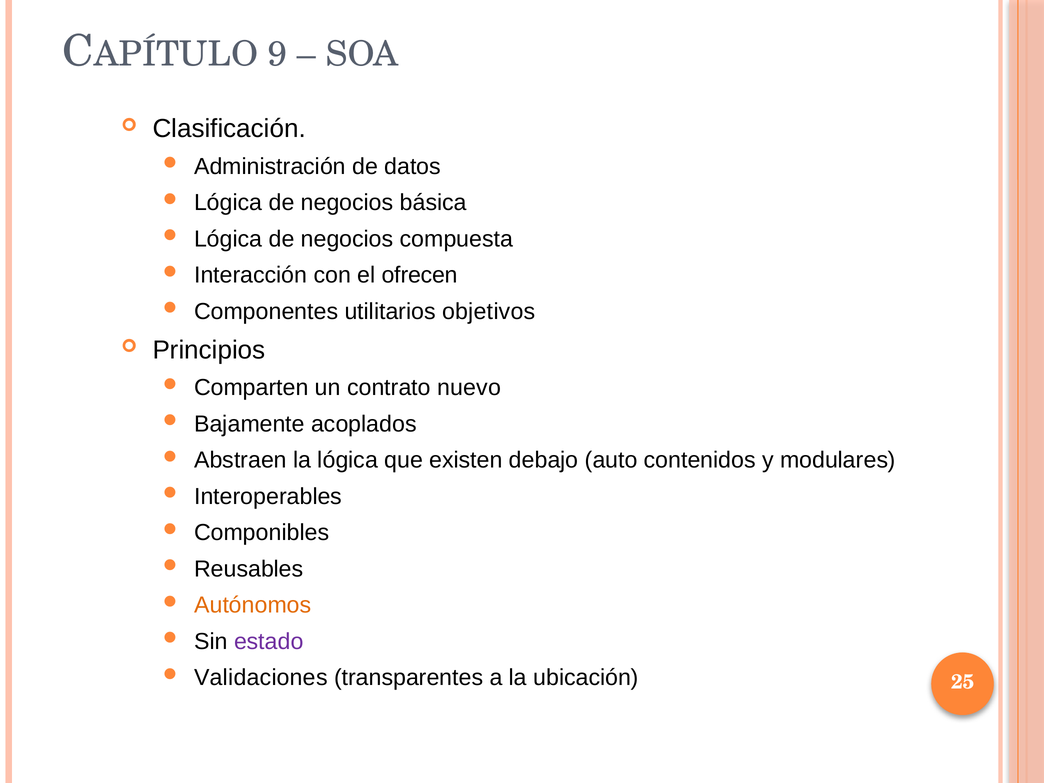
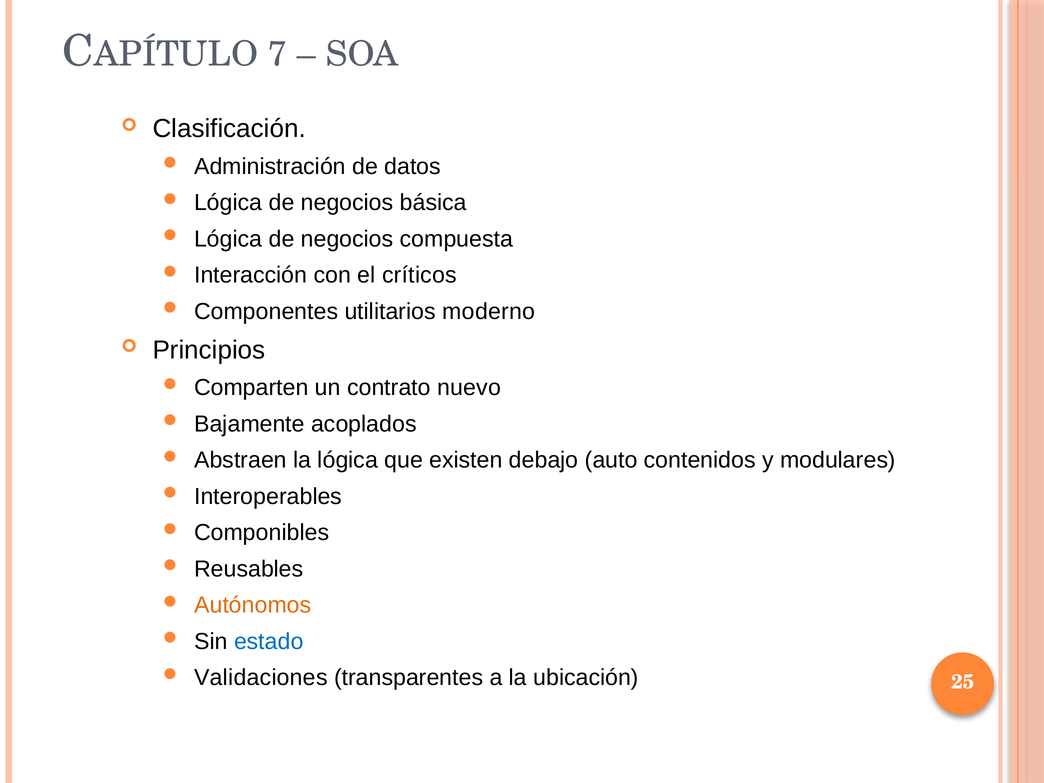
9: 9 -> 7
ofrecen: ofrecen -> críticos
objetivos: objetivos -> moderno
estado colour: purple -> blue
